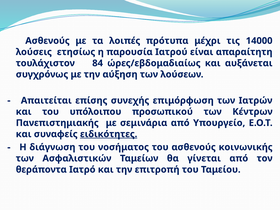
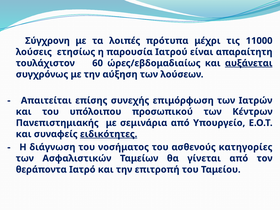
Ασθενούς at (47, 41): Ασθενούς -> Σύγχρονη
14000: 14000 -> 11000
84: 84 -> 60
αυξάνεται underline: none -> present
κοινωνικής: κοινωνικής -> κατηγορίες
